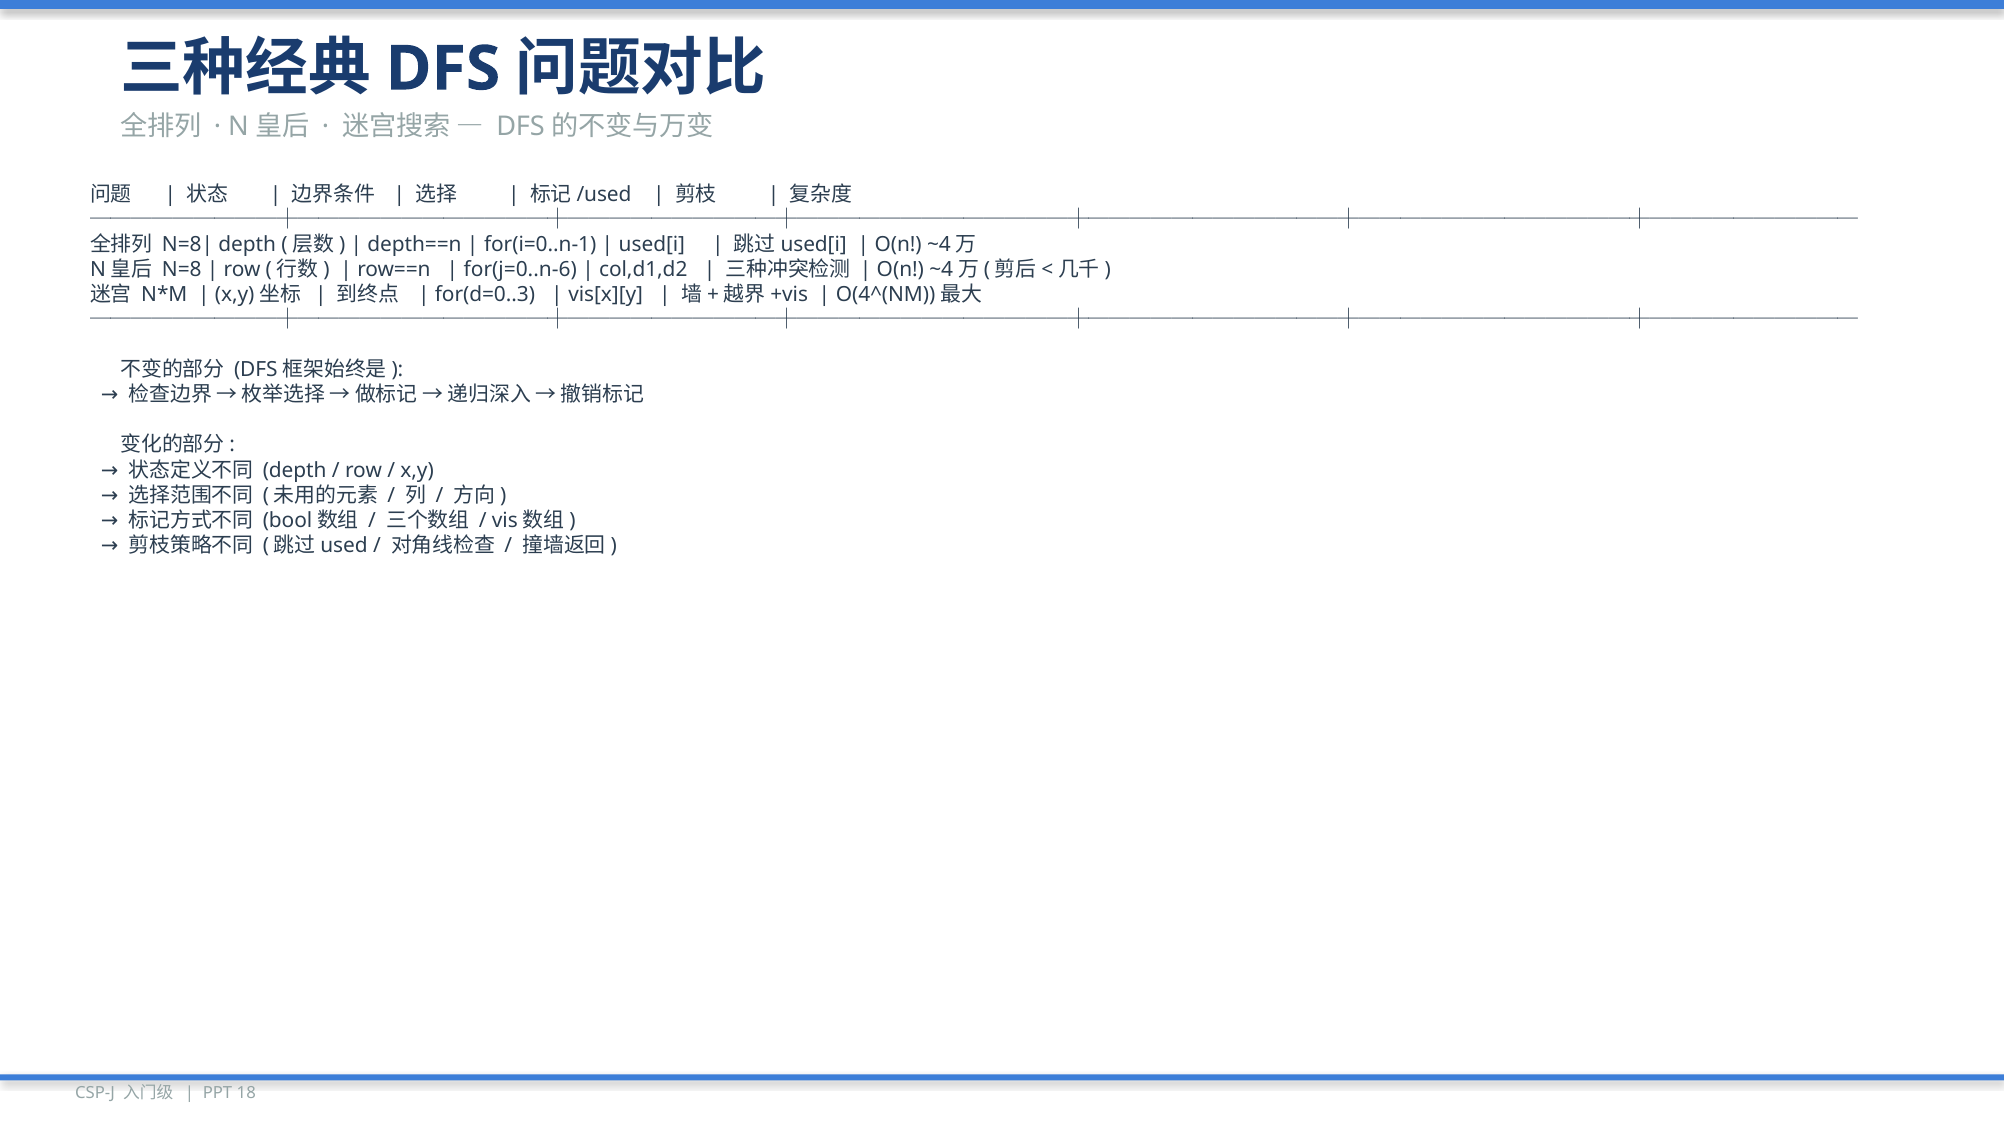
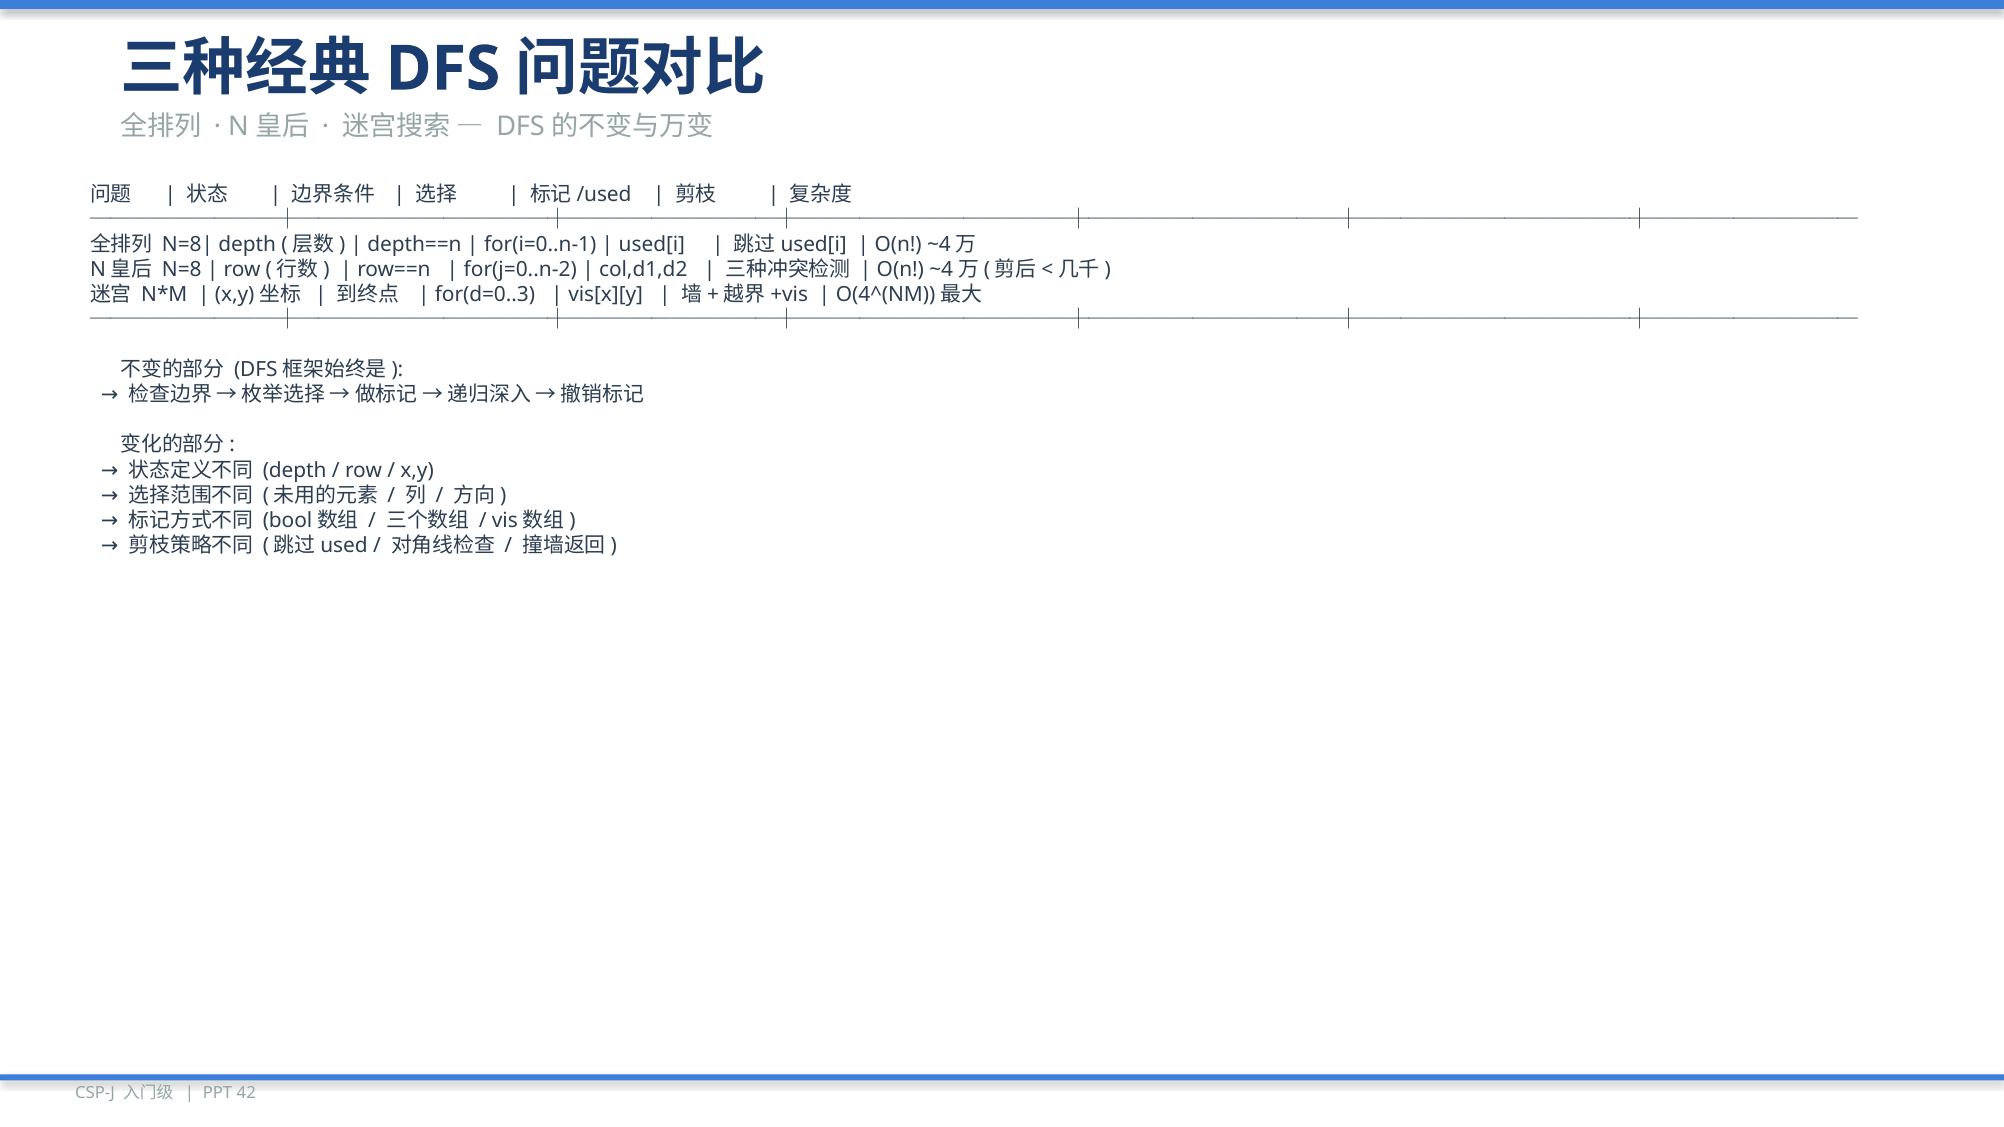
for(j=0..n-6: for(j=0..n-6 -> for(j=0..n-2
18: 18 -> 42
